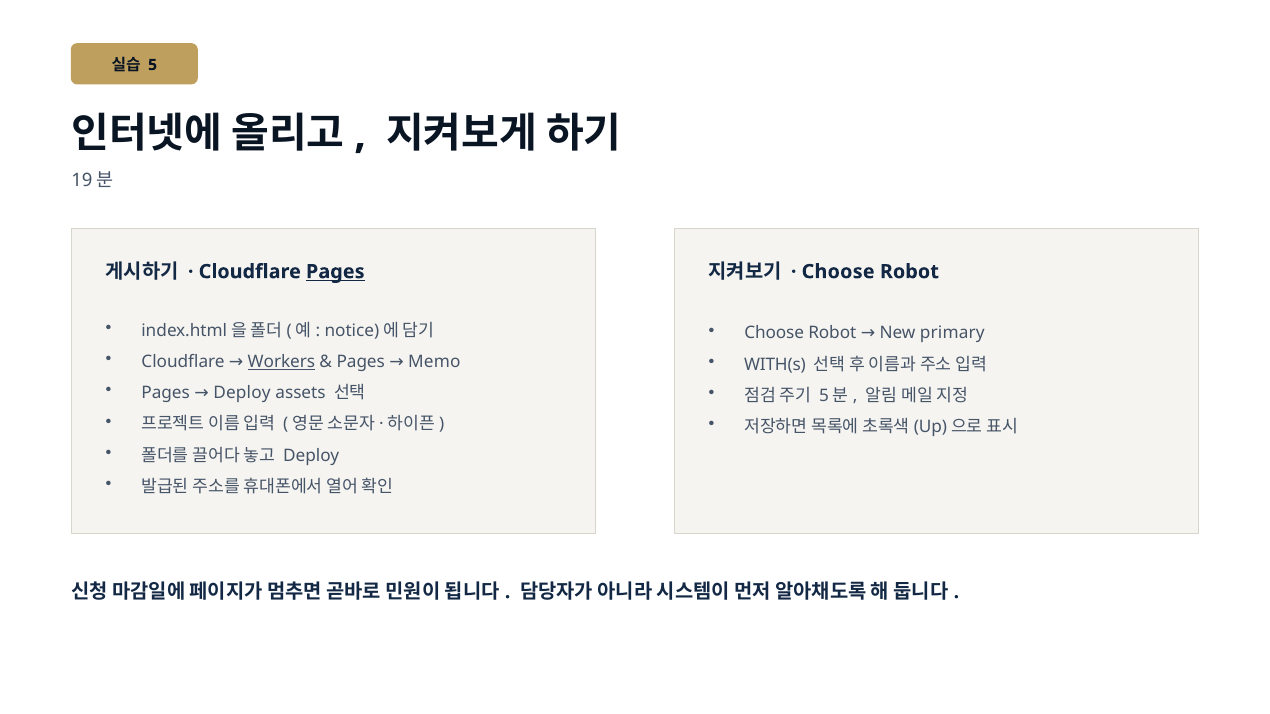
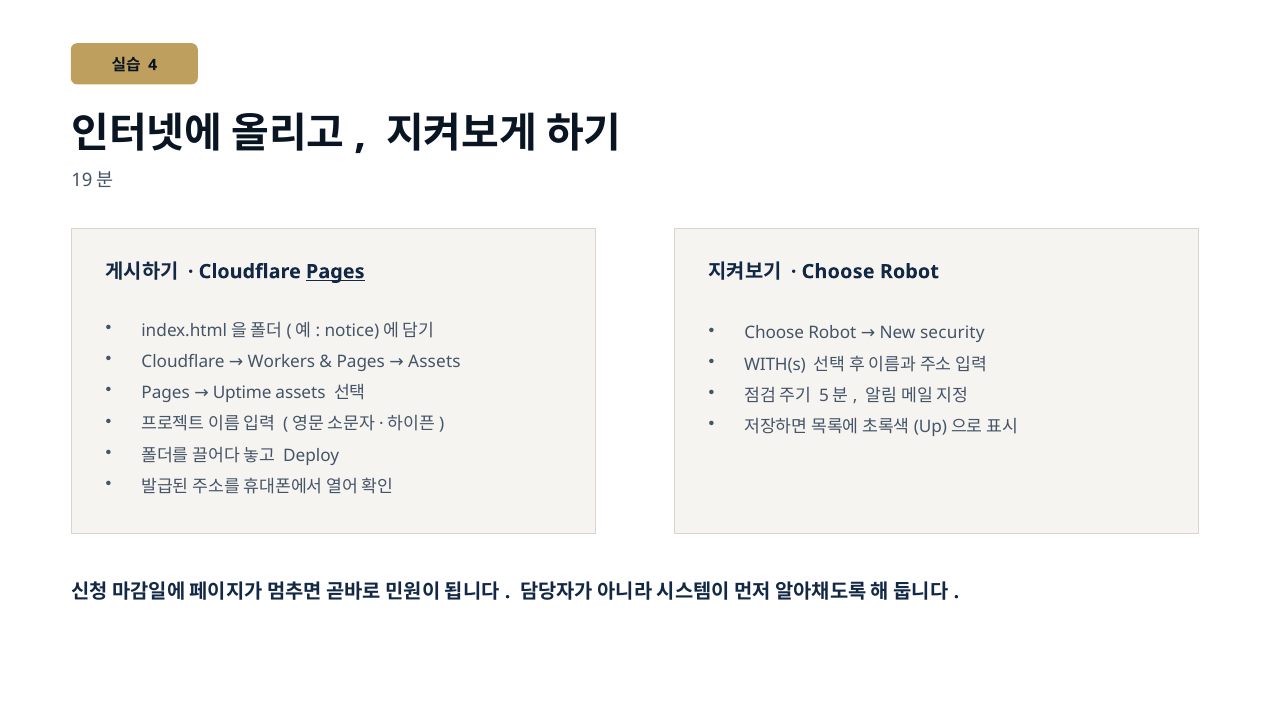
5: 5 -> 4
primary: primary -> security
Workers underline: present -> none
Pages Memo: Memo -> Assets
Pages Deploy: Deploy -> Uptime
